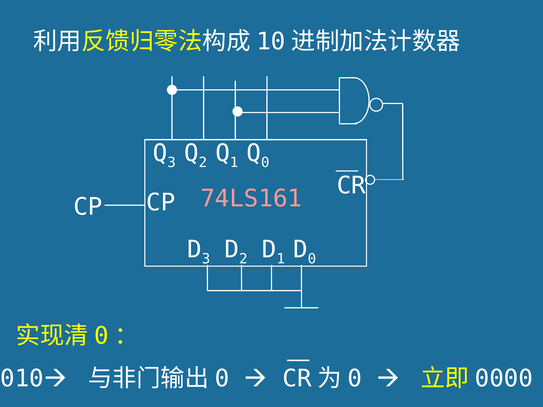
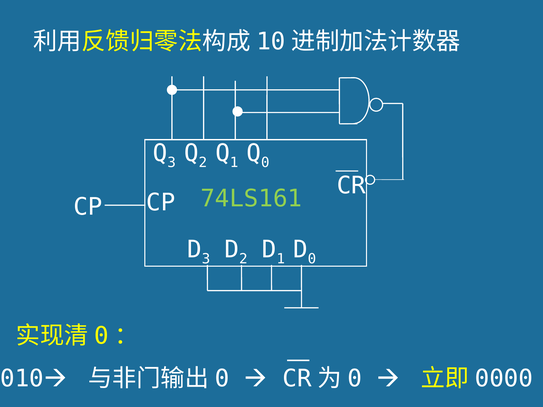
74LS161 colour: pink -> light green
